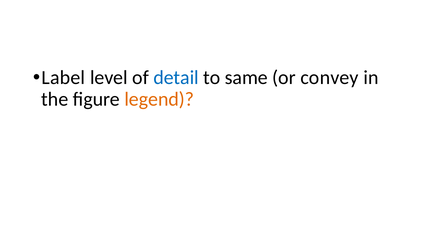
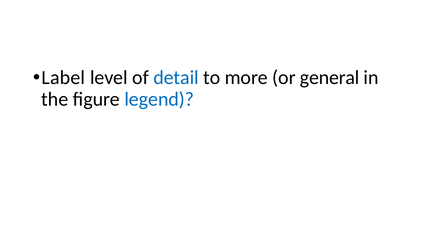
same: same -> more
convey: convey -> general
legend colour: orange -> blue
